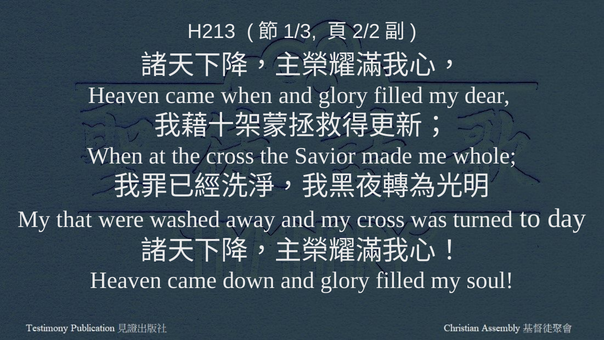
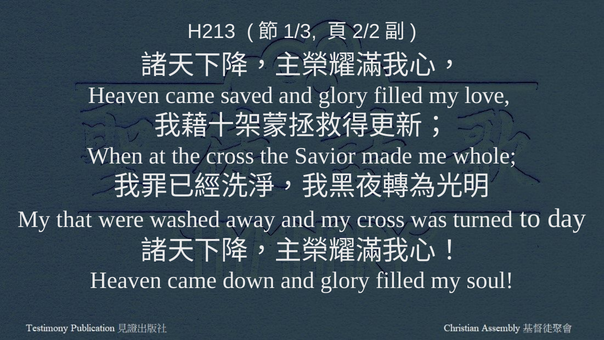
came when: when -> saved
dear: dear -> love
